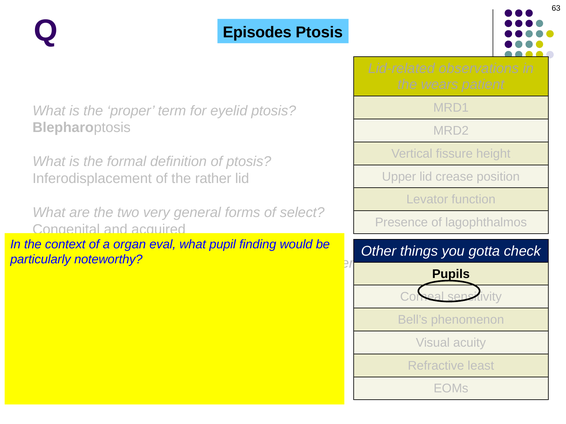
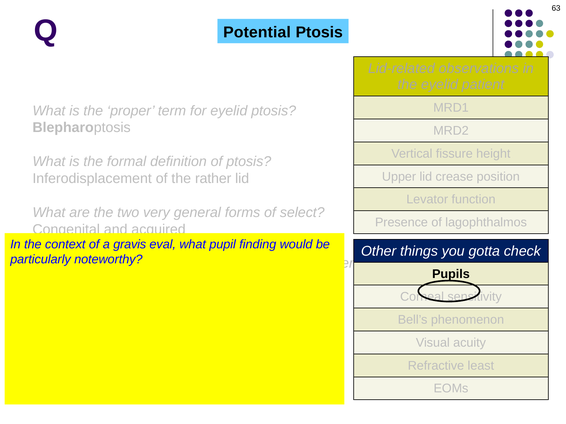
Episodes: Episodes -> Potential
the wears: wears -> eyelid
organ: organ -> gravis
